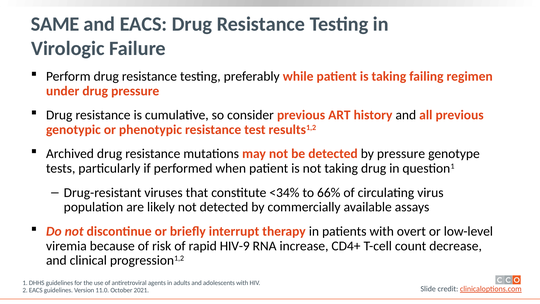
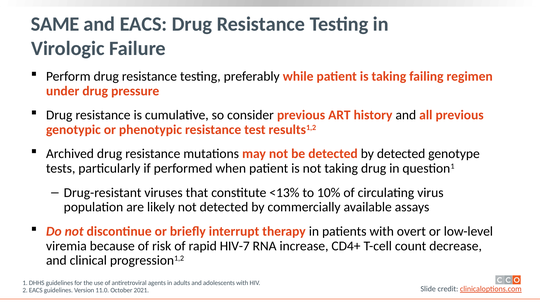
by pressure: pressure -> detected
<34%: <34% -> <13%
66%: 66% -> 10%
HIV-9: HIV-9 -> HIV-7
